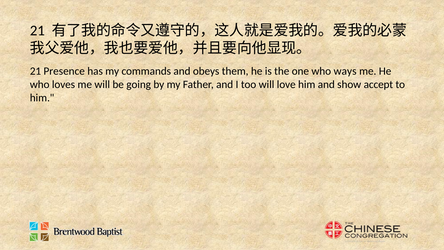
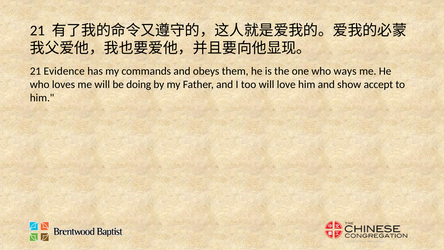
Presence: Presence -> Evidence
going: going -> doing
